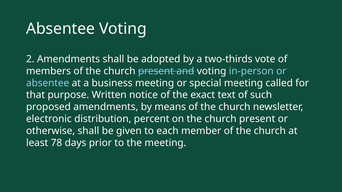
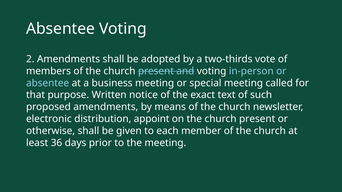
percent: percent -> appoint
78: 78 -> 36
